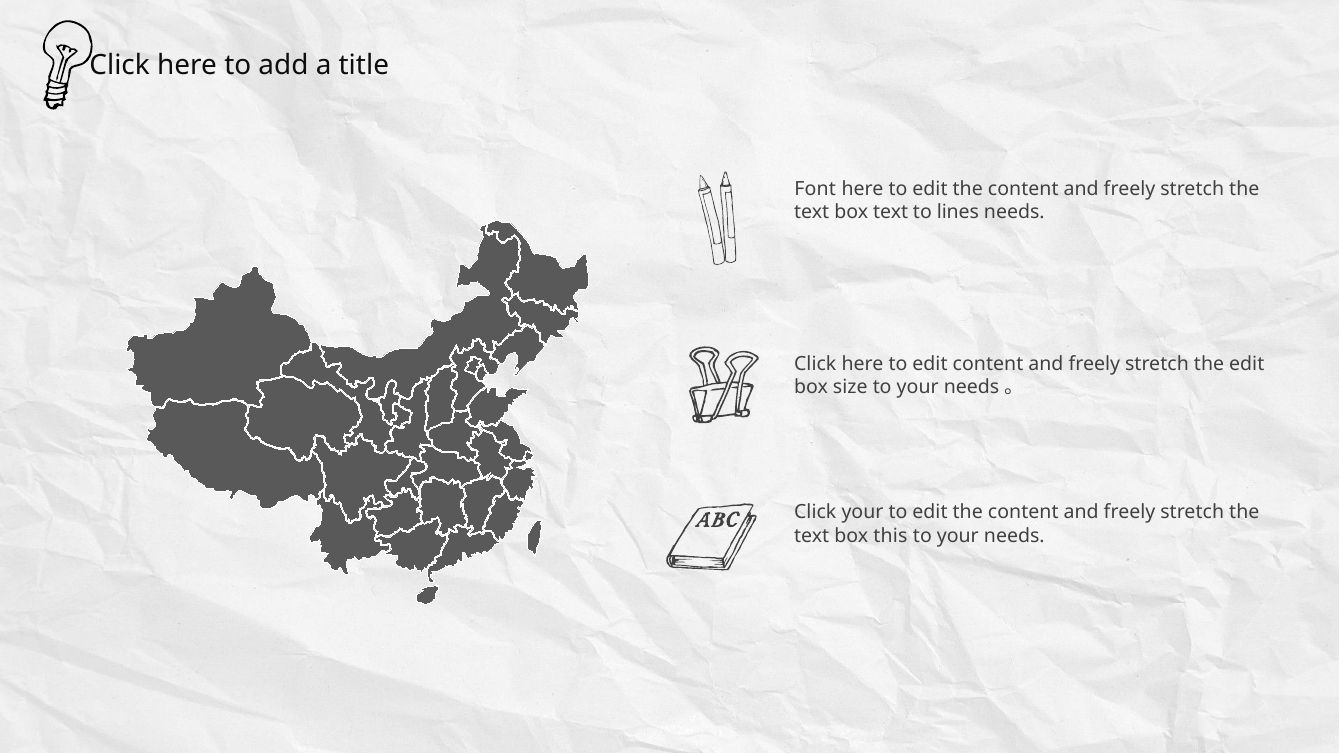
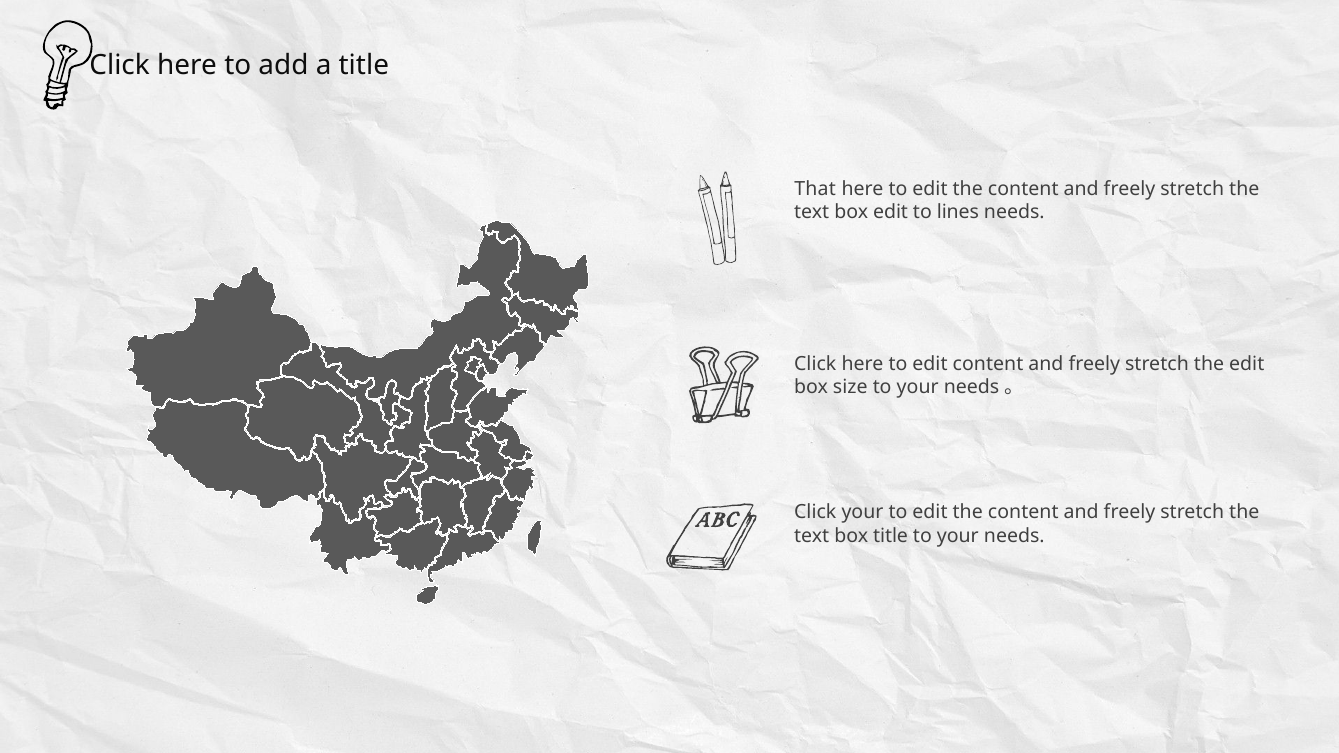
Font: Font -> That
box text: text -> edit
box this: this -> title
